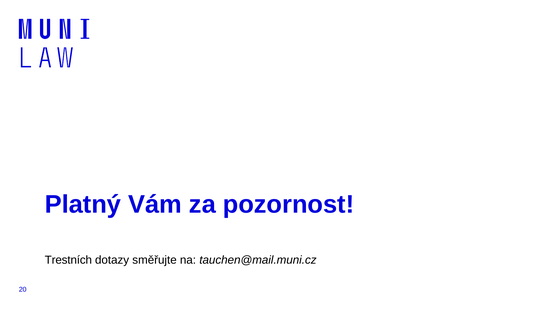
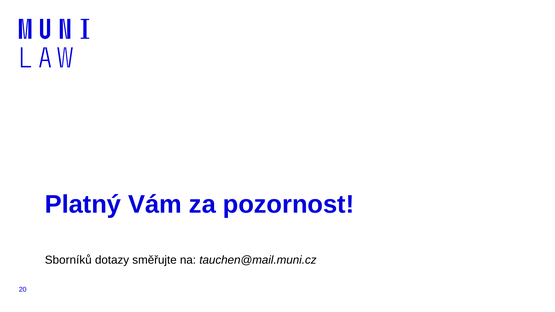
Trestních: Trestních -> Sborníků
